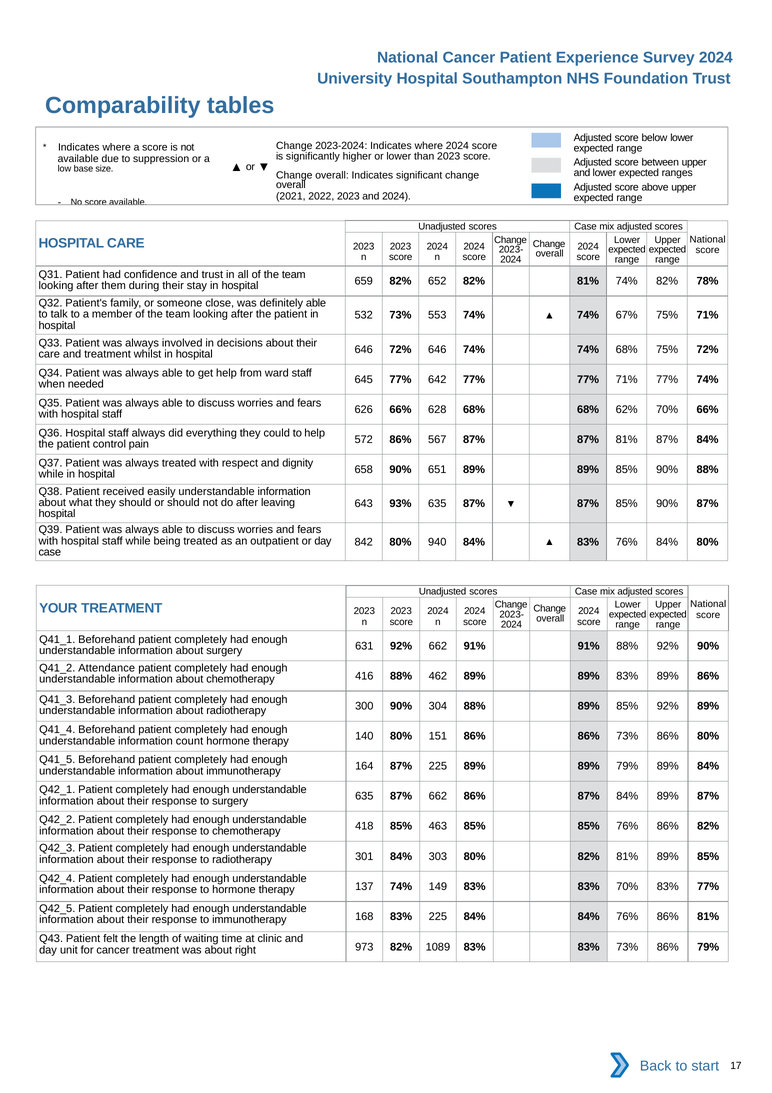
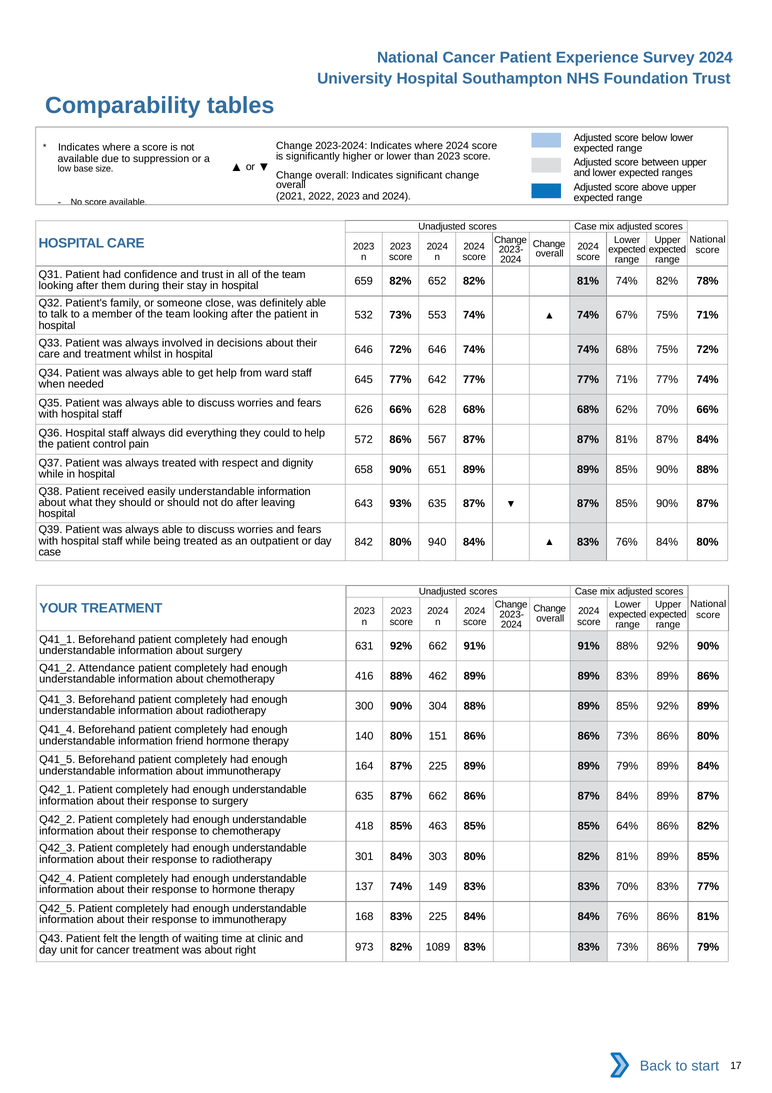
count: count -> friend
85% 76%: 76% -> 64%
